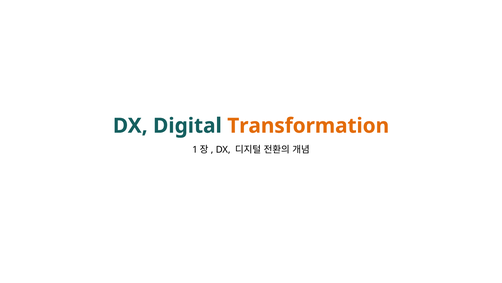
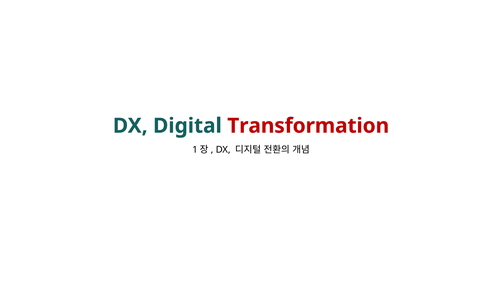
Transformation colour: orange -> red
